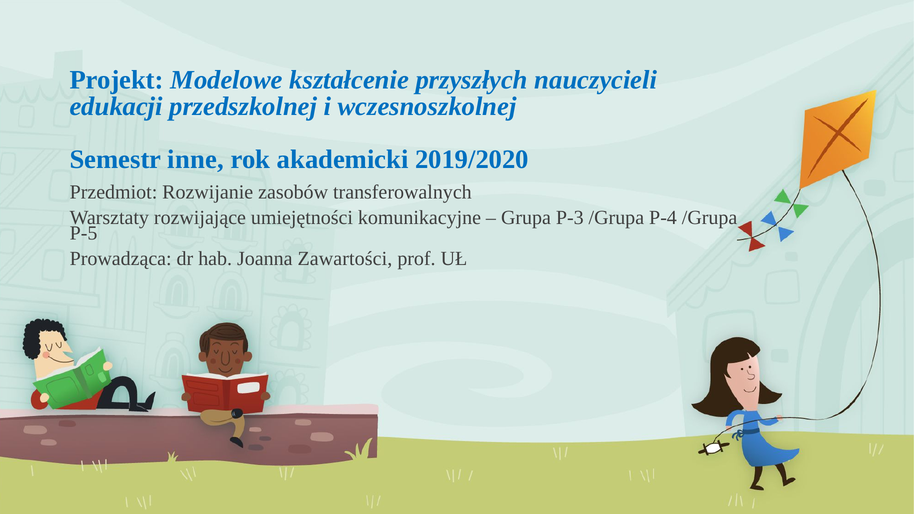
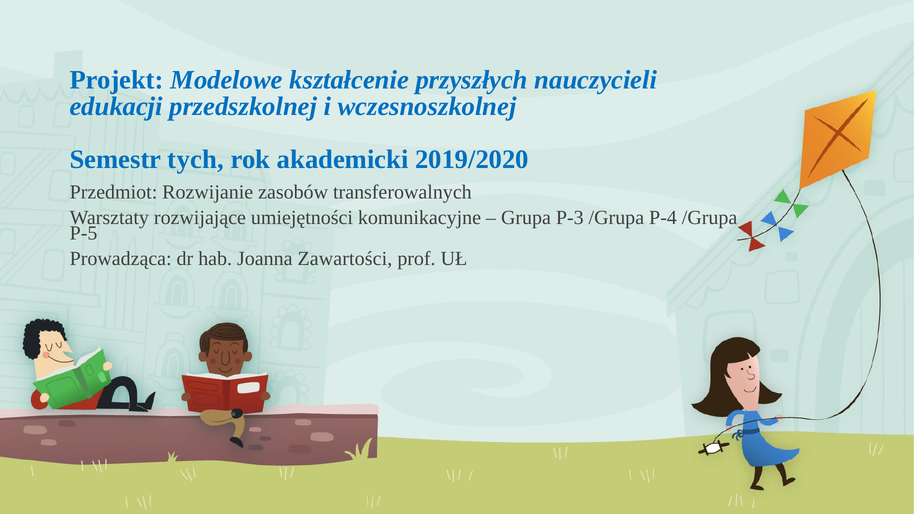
inne: inne -> tych
